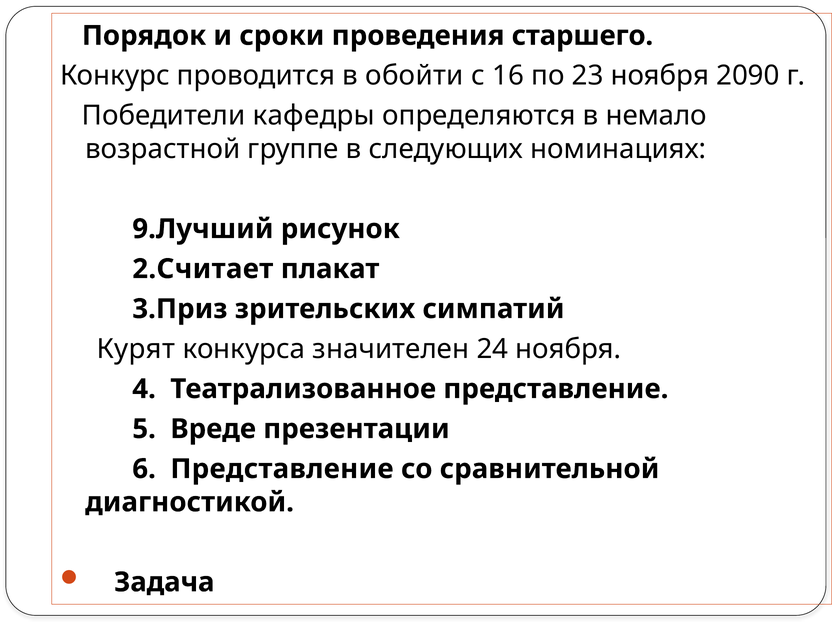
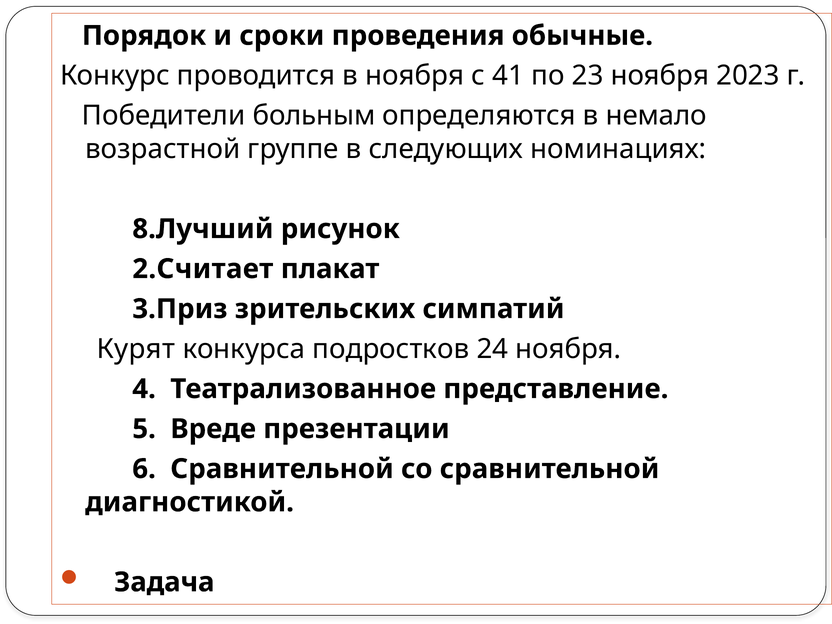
старшего: старшего -> обычные
в обойти: обойти -> ноября
16: 16 -> 41
2090: 2090 -> 2023
кафедры: кафедры -> больным
9.Лучший: 9.Лучший -> 8.Лучший
значителен: значителен -> подростков
6 Представление: Представление -> Сравнительной
